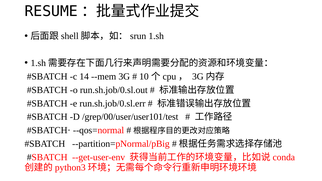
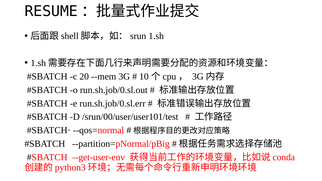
14: 14 -> 20
/grep/00/user/user101/test: /grep/00/user/user101/test -> /srun/00/user/user101/test
